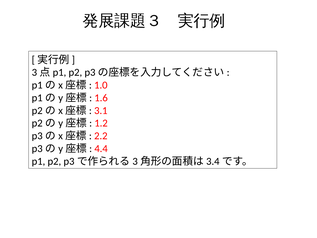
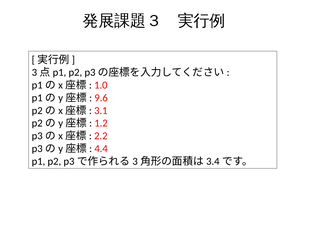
1.6: 1.6 -> 9.6
